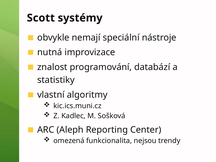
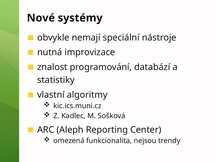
Scott: Scott -> Nové
